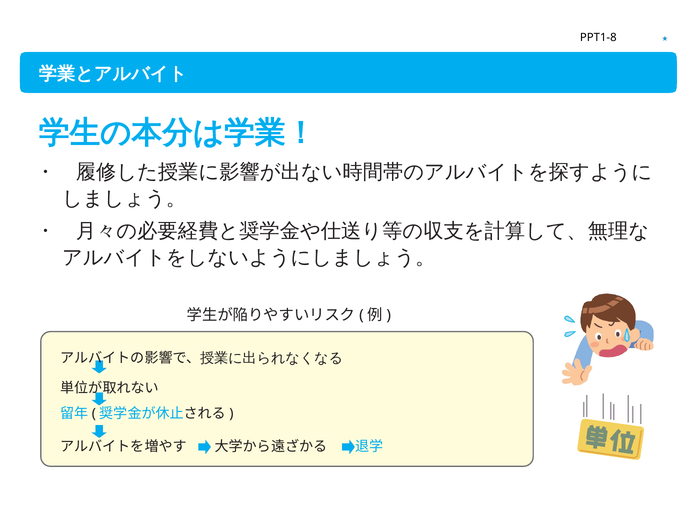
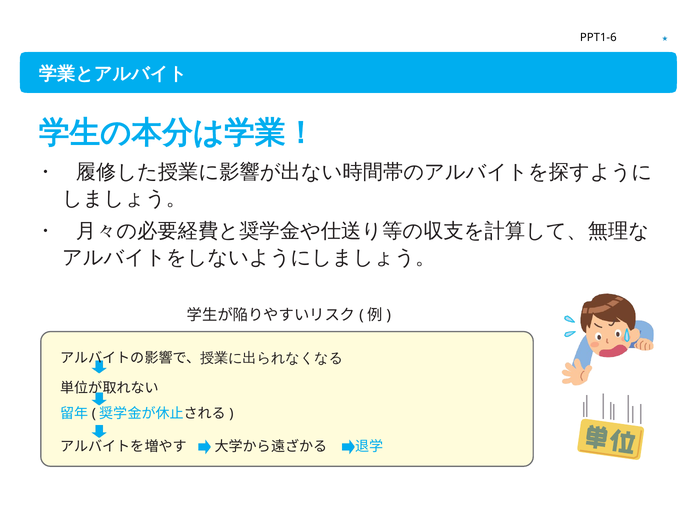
PPT1-8: PPT1-8 -> PPT1-6
